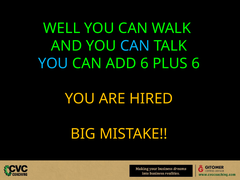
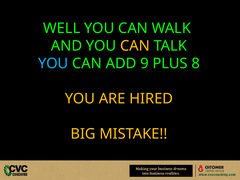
CAN at (135, 46) colour: light blue -> yellow
ADD 6: 6 -> 9
PLUS 6: 6 -> 8
